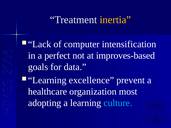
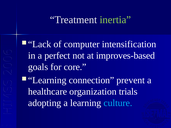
inertia colour: yellow -> light green
data: data -> core
excellence: excellence -> connection
most: most -> trials
